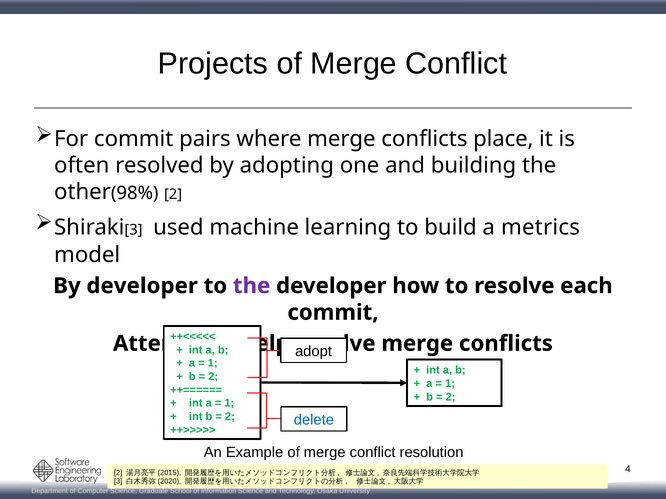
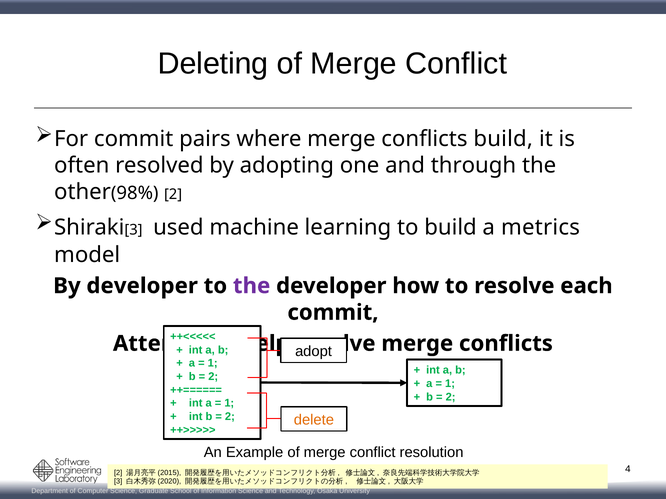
Projects: Projects -> Deleting
conflicts place: place -> build
building: building -> through
delete colour: blue -> orange
